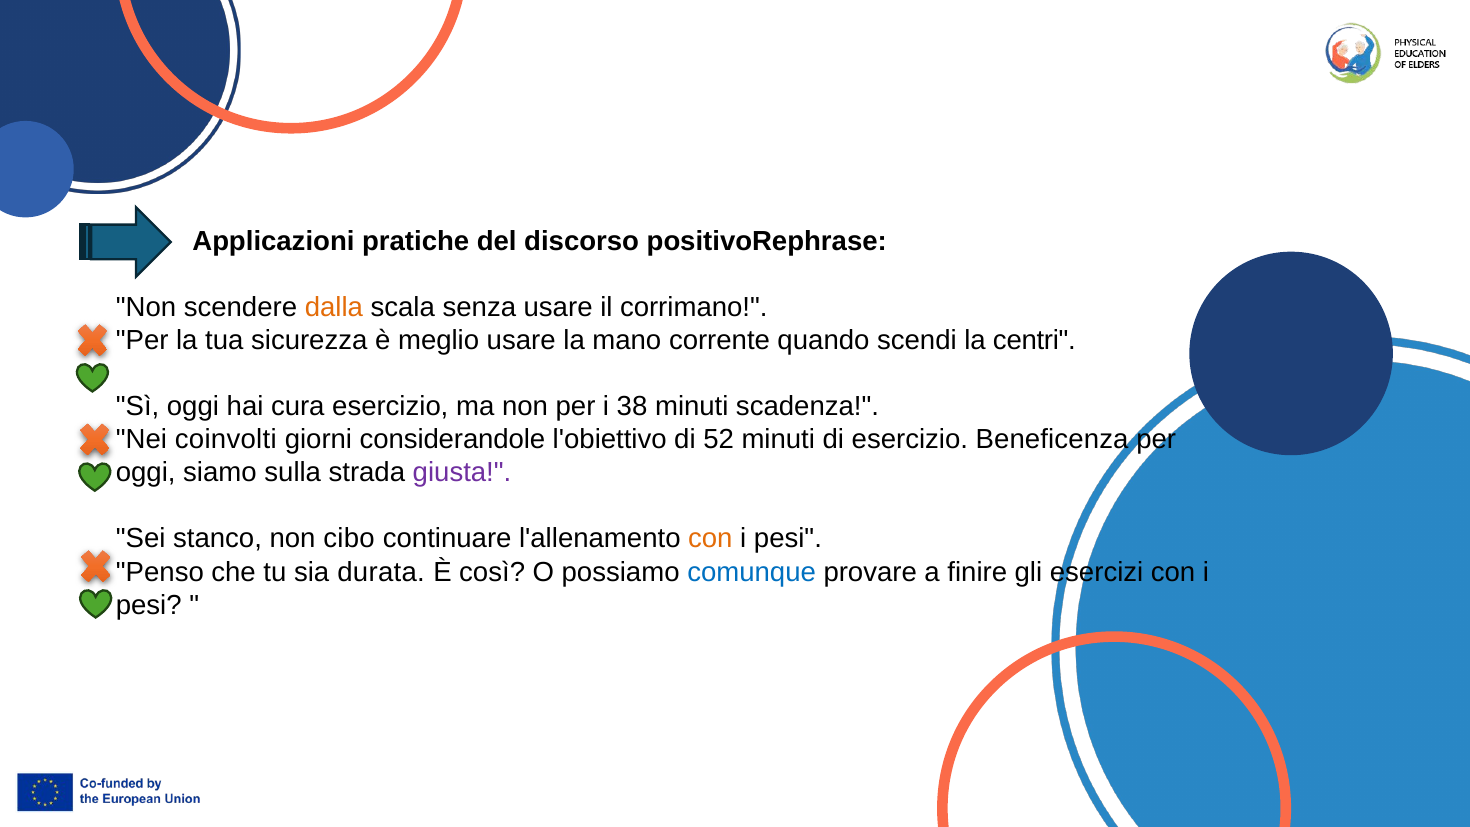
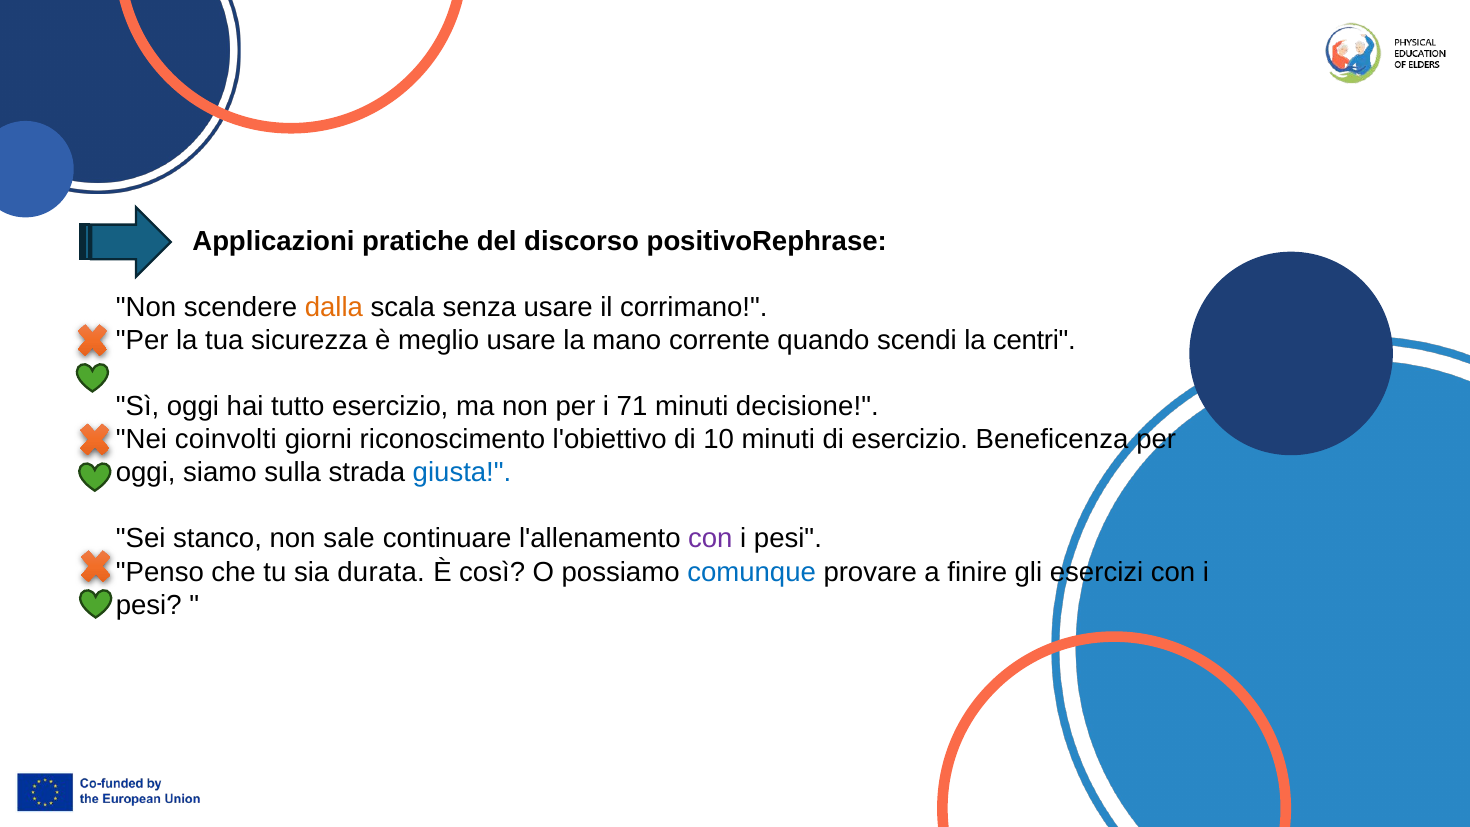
cura: cura -> tutto
38: 38 -> 71
scadenza: scadenza -> decisione
considerandole: considerandole -> riconoscimento
52: 52 -> 10
giusta colour: purple -> blue
cibo: cibo -> sale
con at (710, 539) colour: orange -> purple
